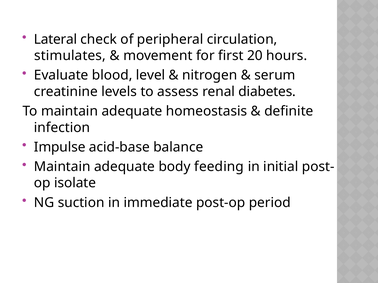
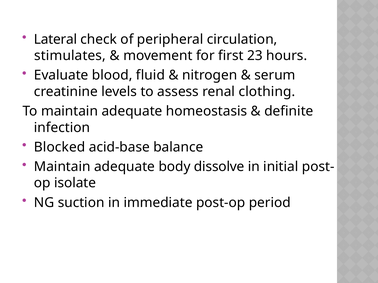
20: 20 -> 23
level: level -> fluid
diabetes: diabetes -> clothing
Impulse: Impulse -> Blocked
feeding: feeding -> dissolve
